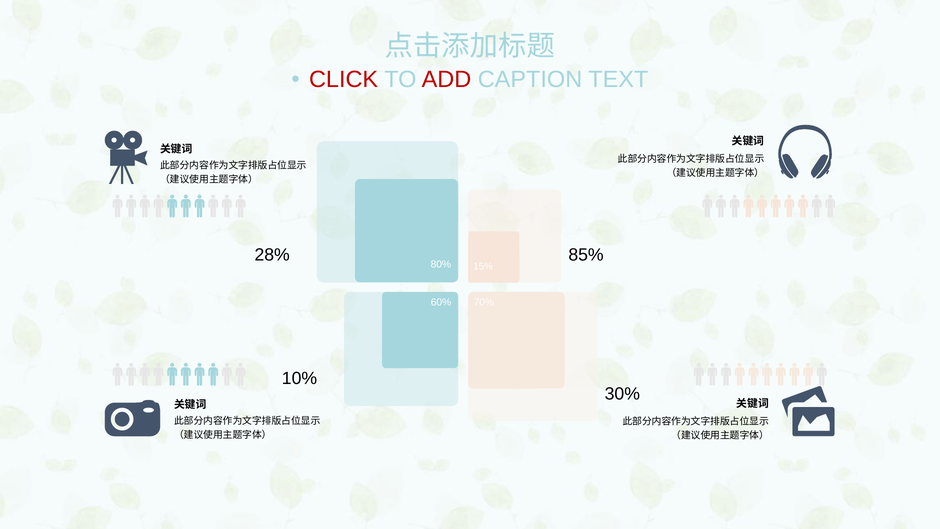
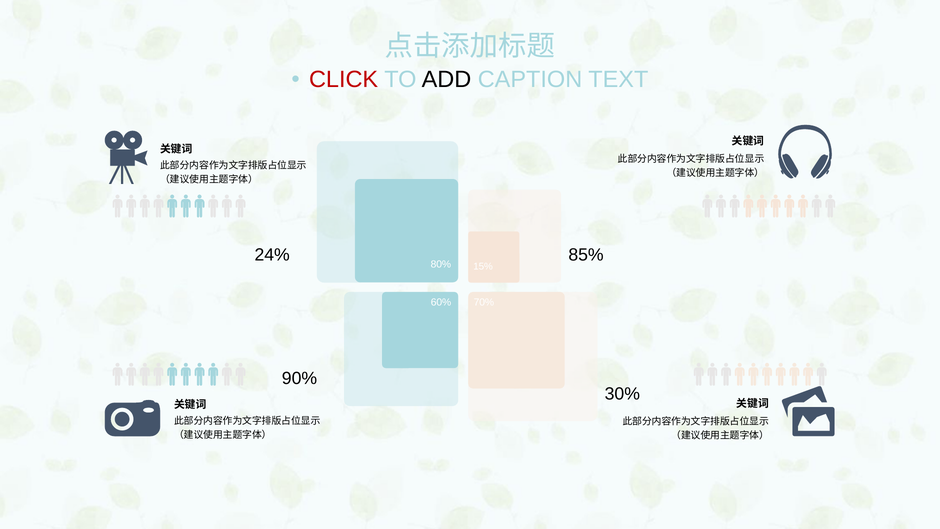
ADD colour: red -> black
28%: 28% -> 24%
10%: 10% -> 90%
